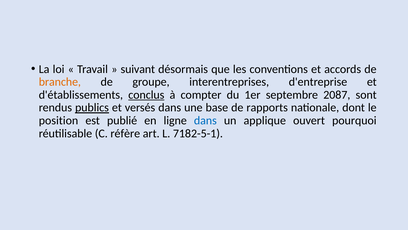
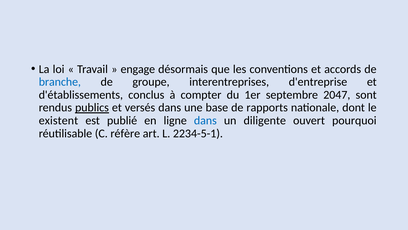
suivant: suivant -> engage
branche colour: orange -> blue
conclus underline: present -> none
2087: 2087 -> 2047
position: position -> existent
applique: applique -> diligente
7182-5-1: 7182-5-1 -> 2234-5-1
